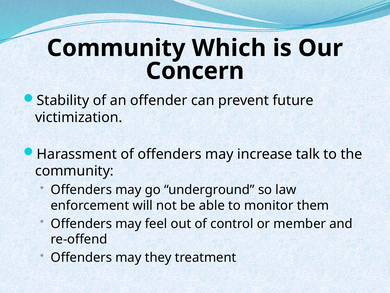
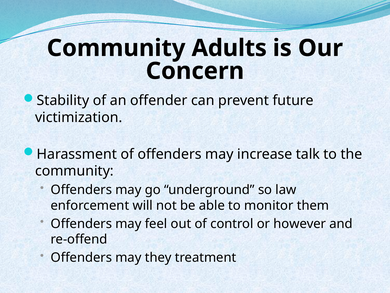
Which: Which -> Adults
member: member -> however
